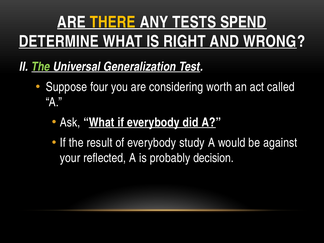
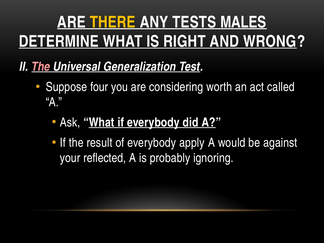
SPEND: SPEND -> MALES
The at (41, 67) colour: light green -> pink
study: study -> apply
decision: decision -> ignoring
